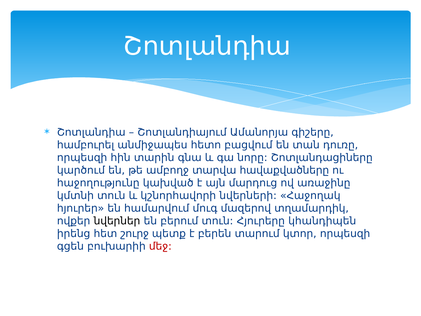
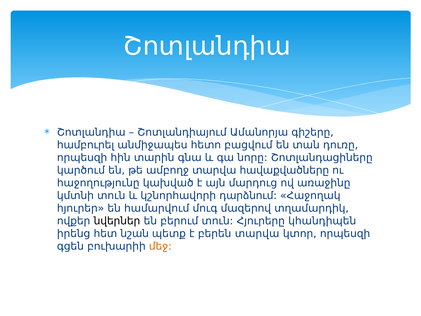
նվերների: նվերների -> դարձնում
շուրջ: շուրջ -> նշան
բերեն տարում: տարում -> տարվա
մեջ colour: red -> orange
